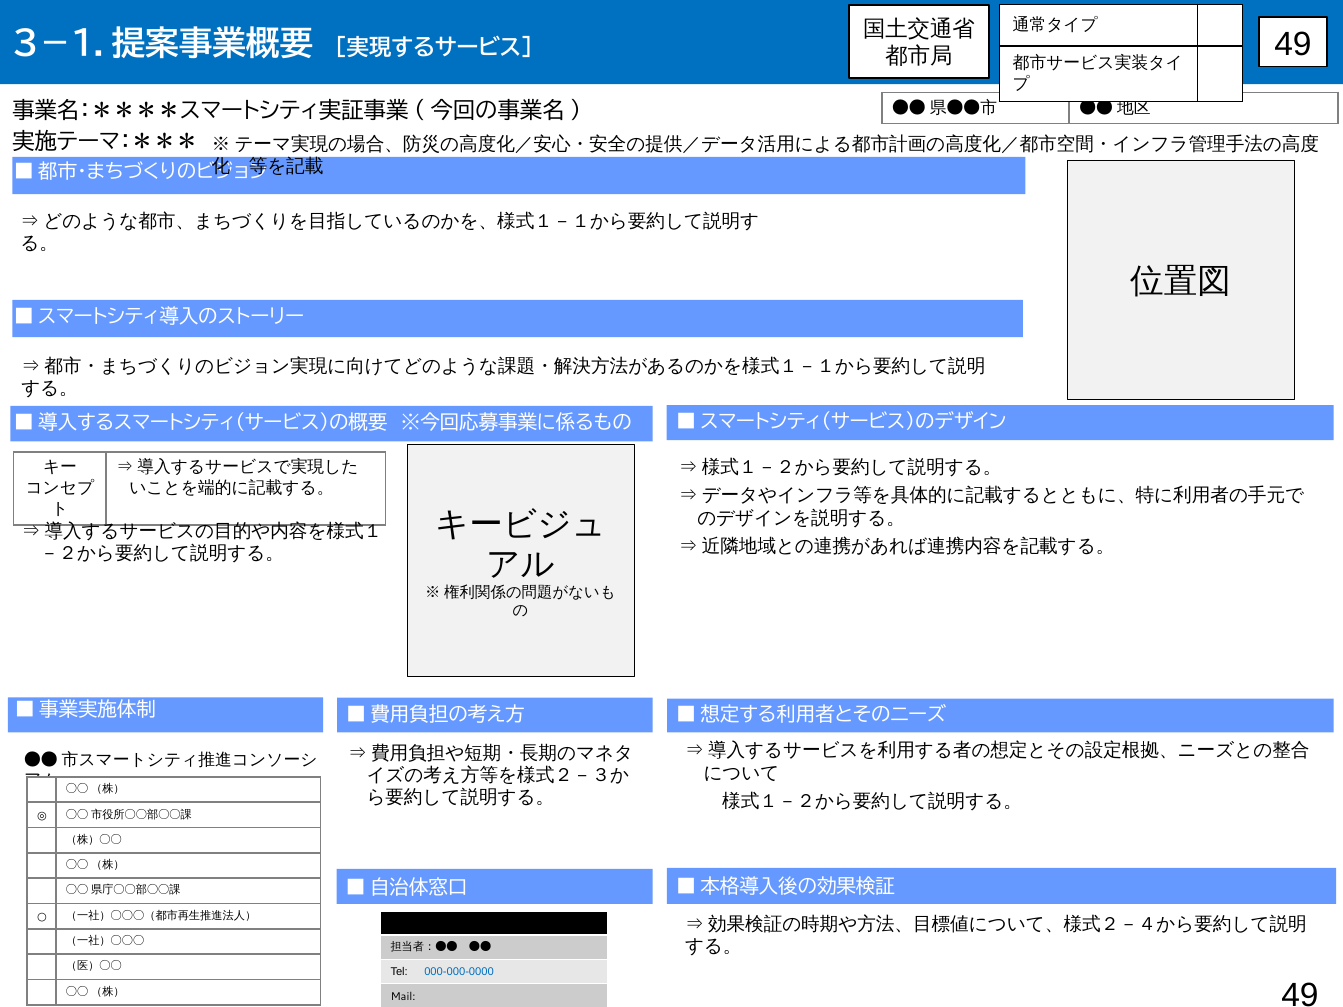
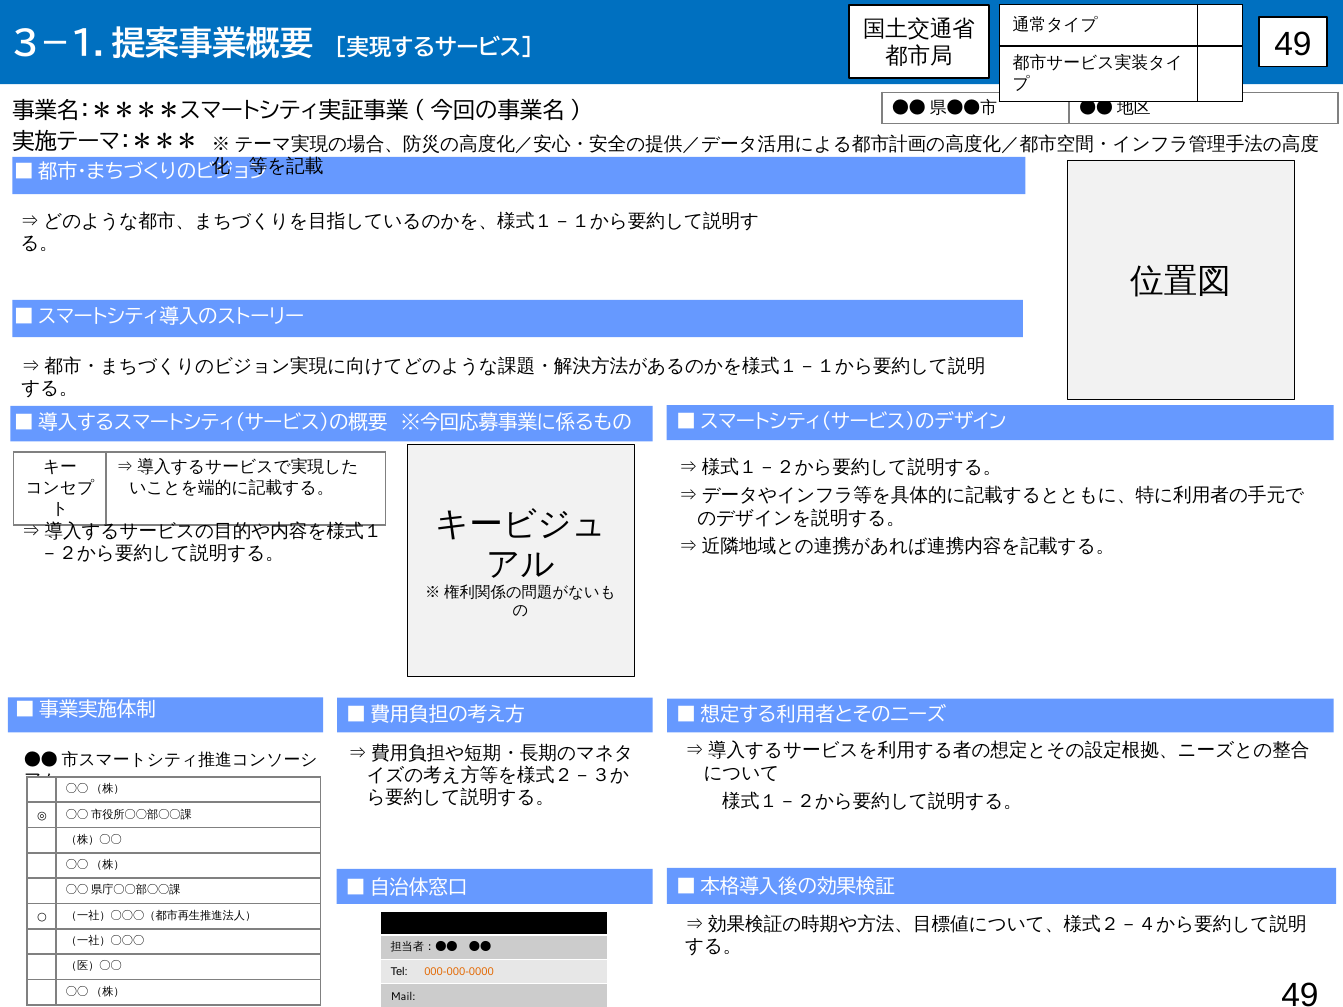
000-000-0000 colour: blue -> orange
